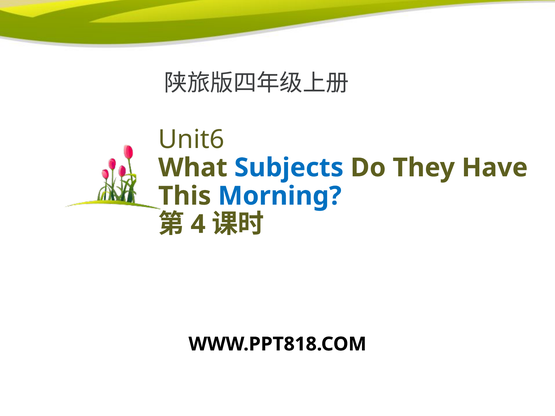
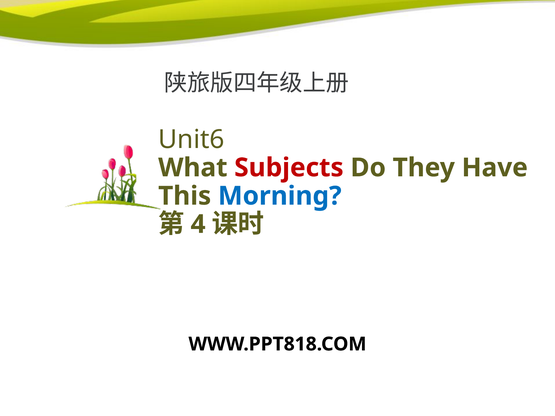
Subjects colour: blue -> red
